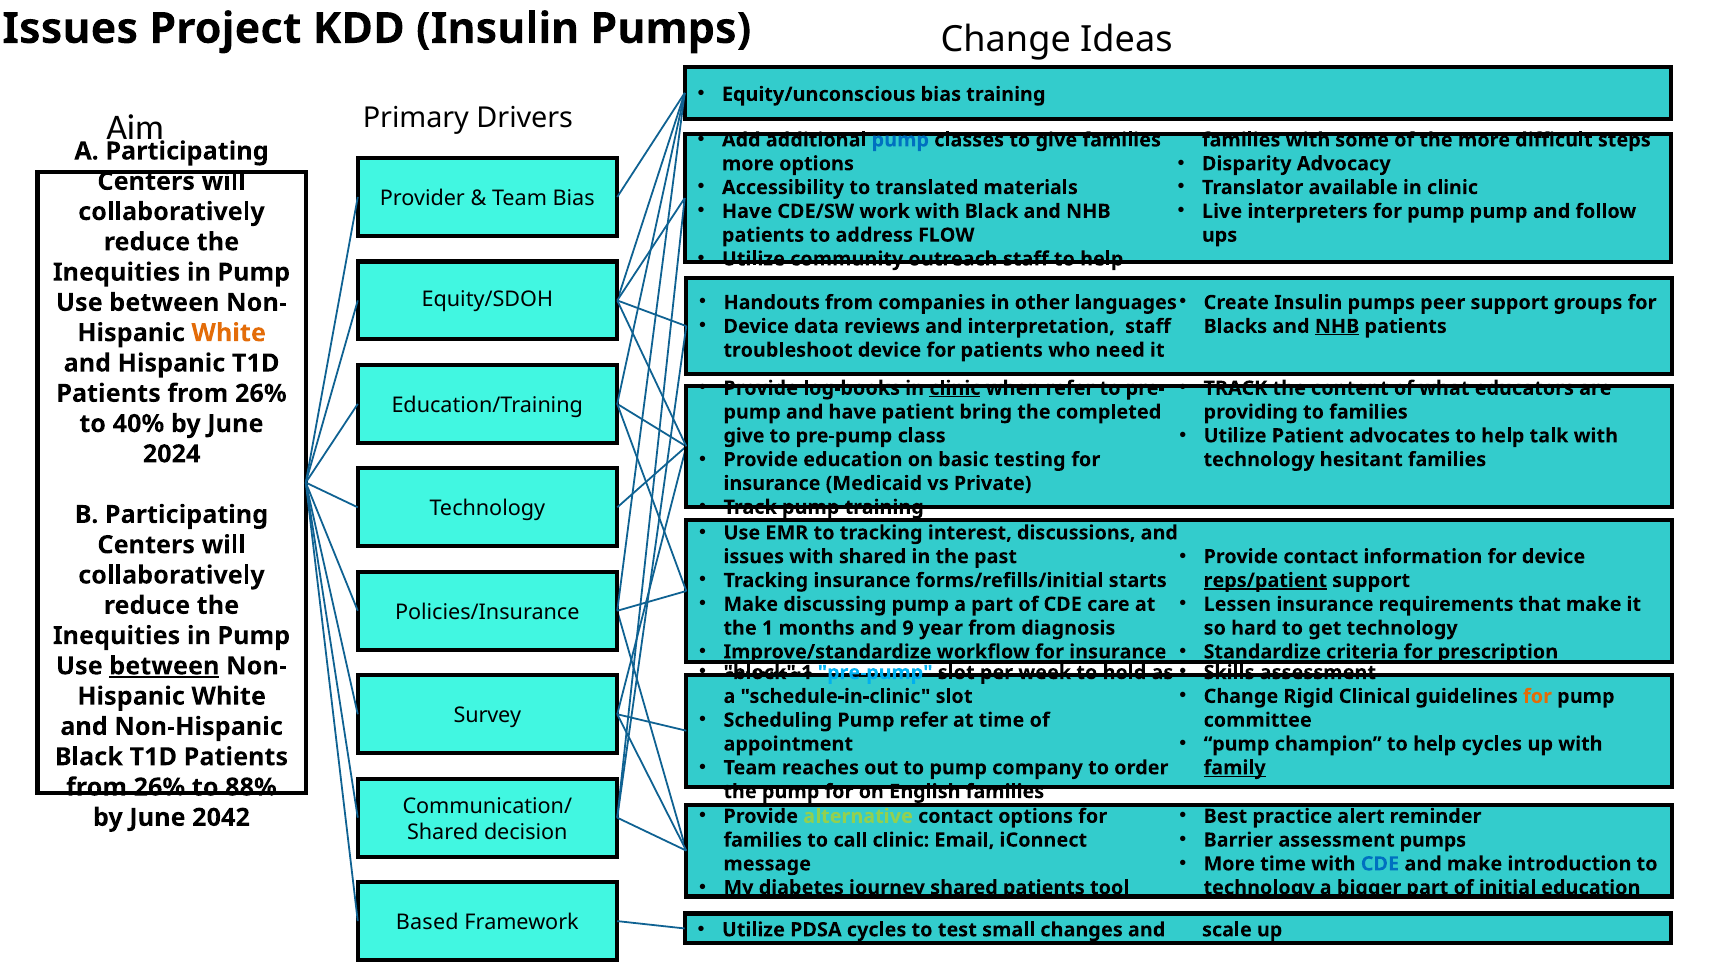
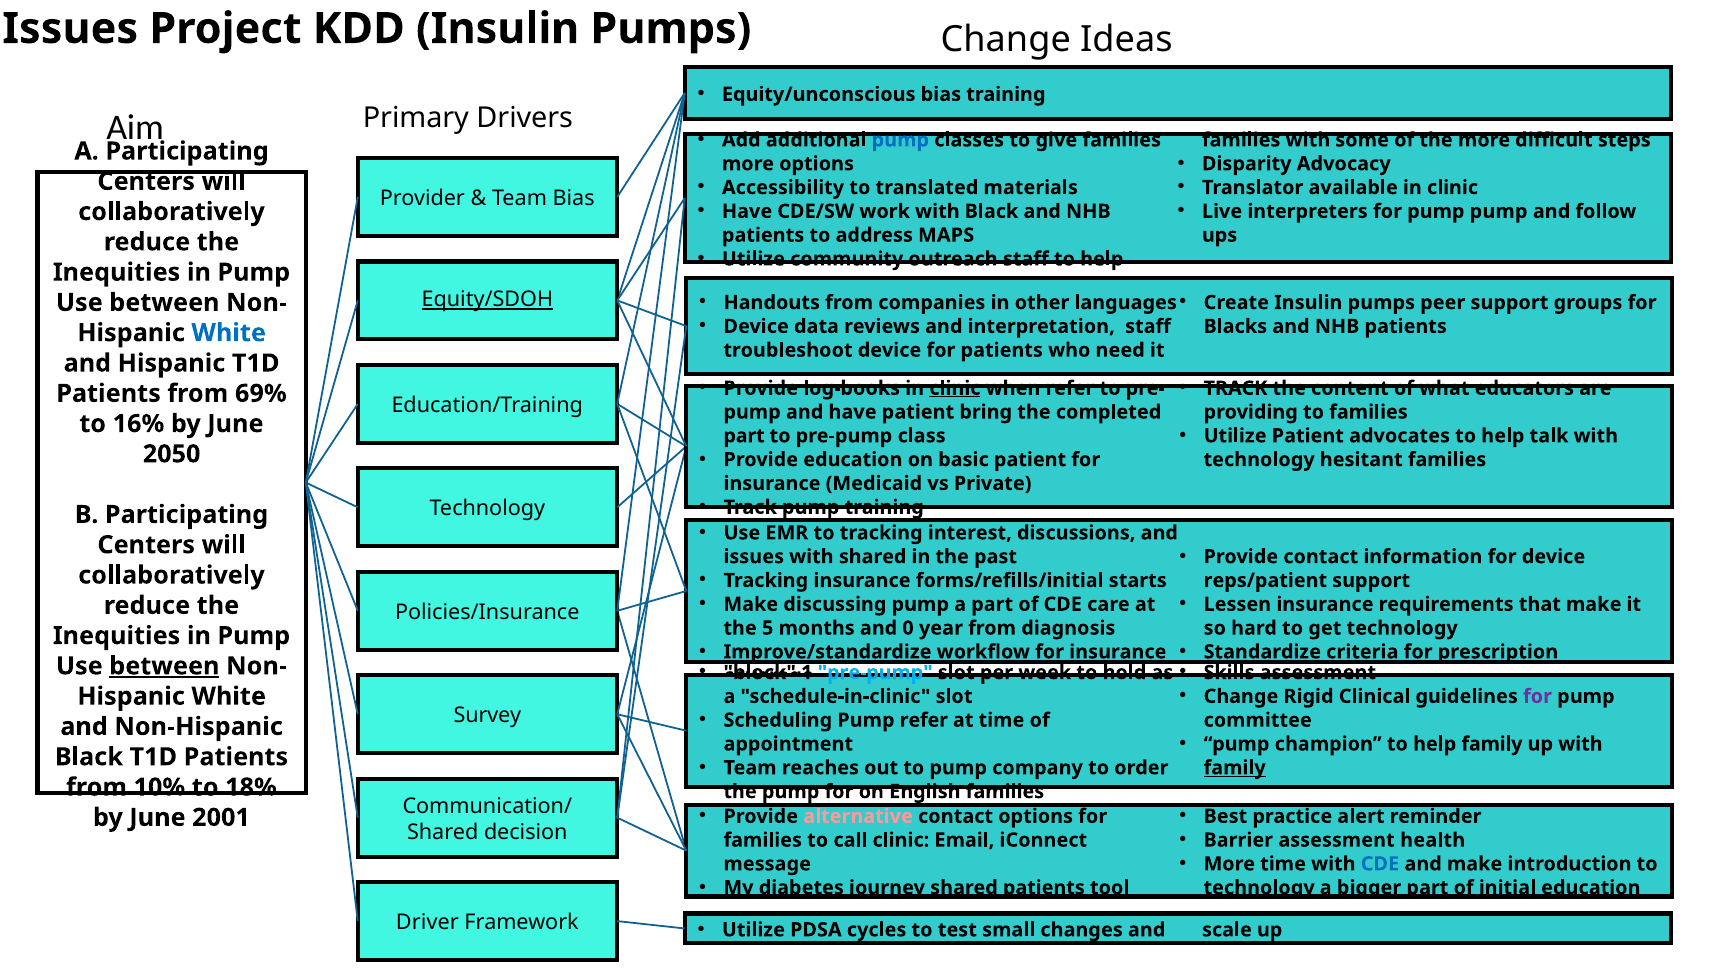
FLOW: FLOW -> MAPS
Equity/SDOH underline: none -> present
NHB at (1337, 326) underline: present -> none
White at (229, 333) colour: orange -> blue
26% at (261, 394): 26% -> 69%
40%: 40% -> 16%
give at (744, 436): give -> part
basic testing: testing -> patient
2024: 2024 -> 2050
reps/patient underline: present -> none
the 1: 1 -> 5
9: 9 -> 0
for at (1537, 696) colour: orange -> purple
help cycles: cycles -> family
26% at (159, 787): 26% -> 10%
88%: 88% -> 18%
alternative colour: light green -> pink
2042: 2042 -> 2001
assessment pumps: pumps -> health
Based: Based -> Driver
